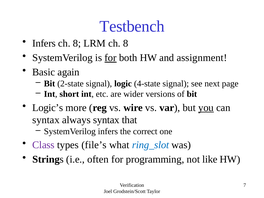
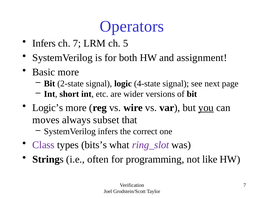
Testbench: Testbench -> Operators
8 at (77, 43): 8 -> 7
LRM ch 8: 8 -> 5
for at (111, 58) underline: present -> none
Basic again: again -> more
syntax at (46, 120): syntax -> moves
always syntax: syntax -> subset
file’s: file’s -> bits’s
ring_slot colour: blue -> purple
